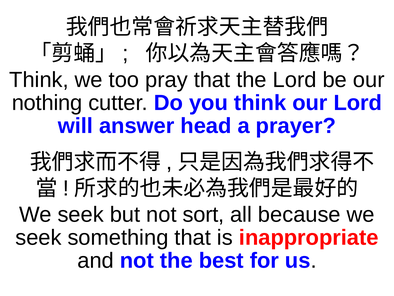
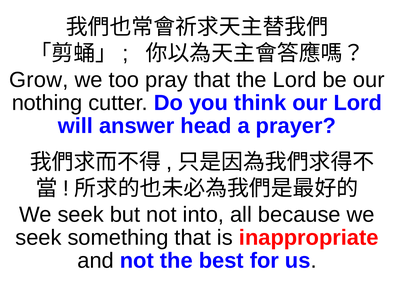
Think at (39, 80): Think -> Grow
sort: sort -> into
